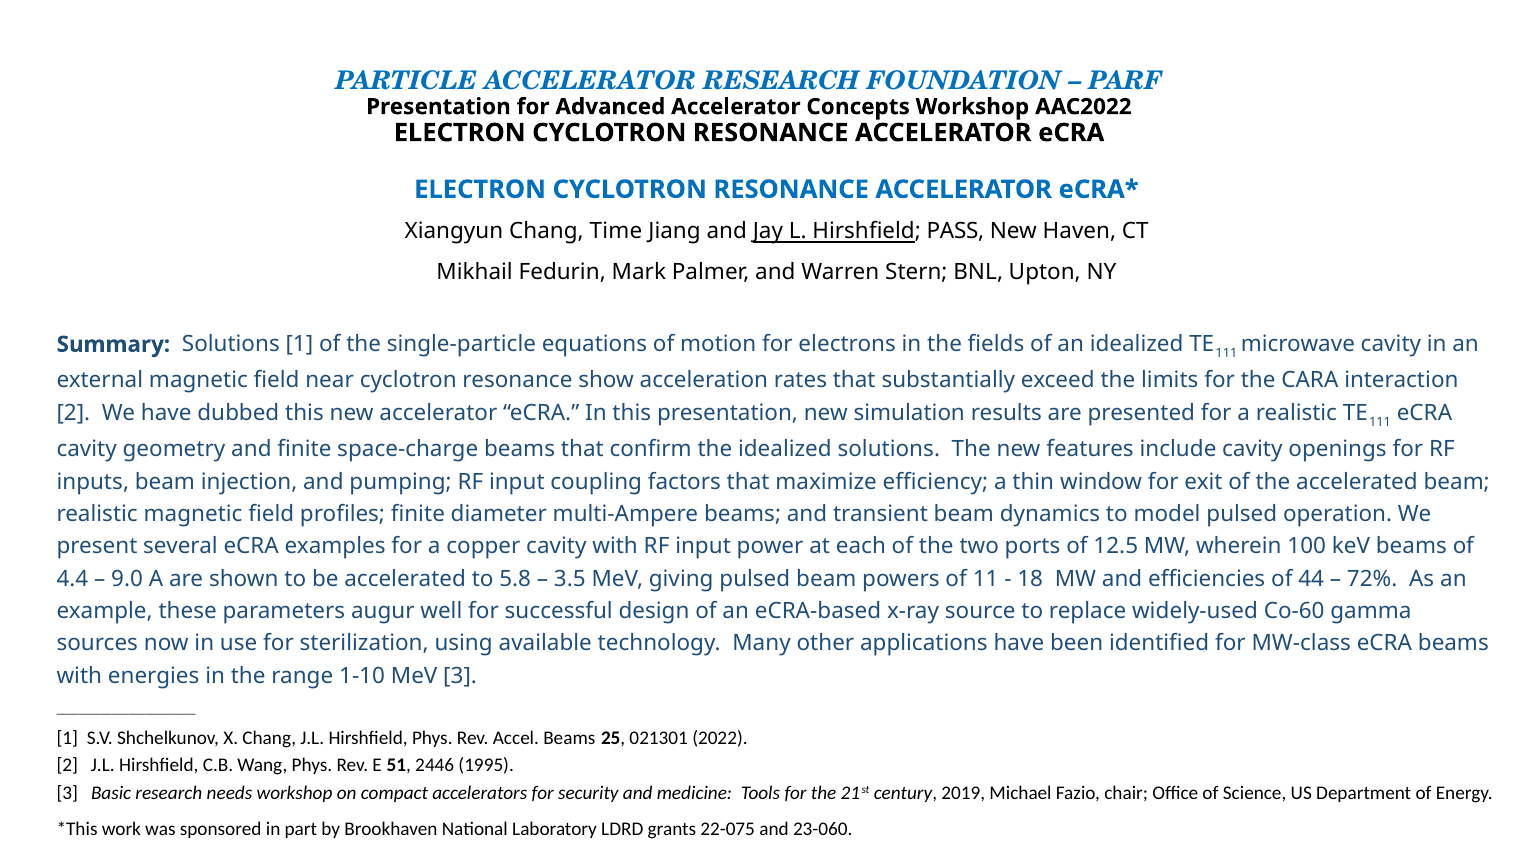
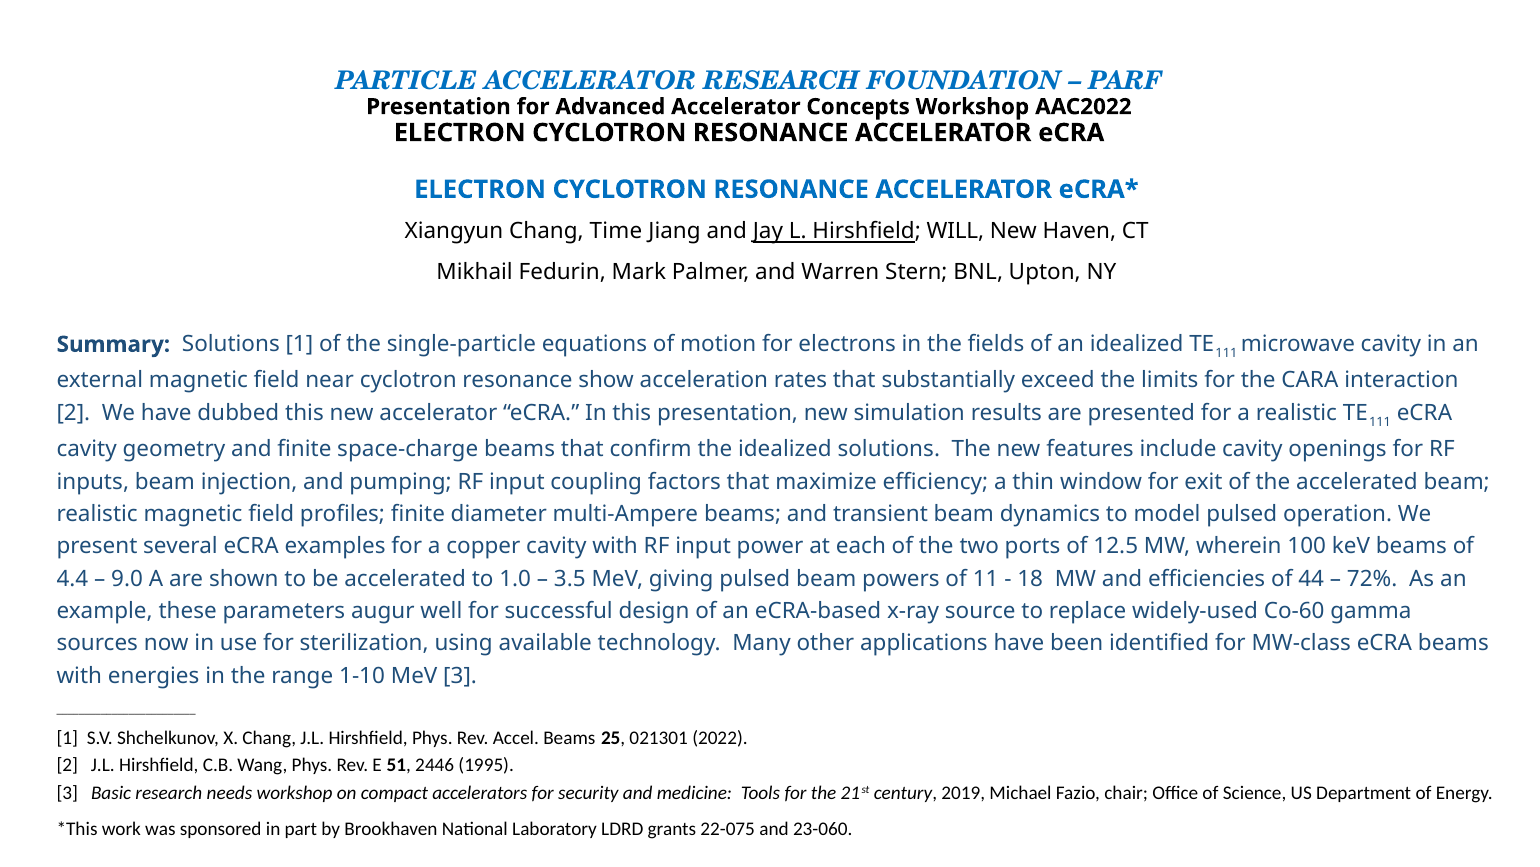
PASS: PASS -> WILL
5.8: 5.8 -> 1.0
